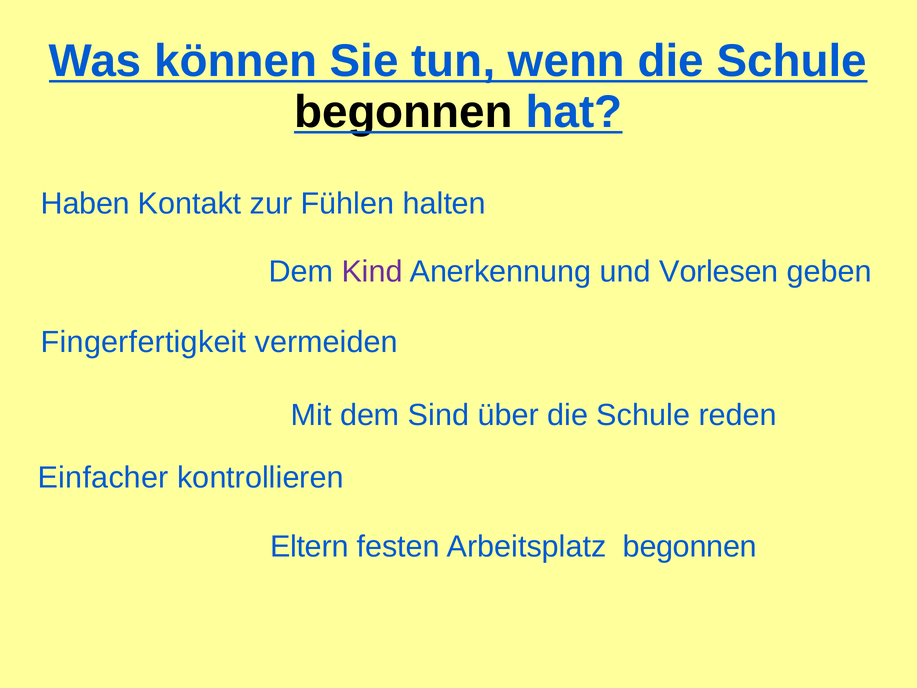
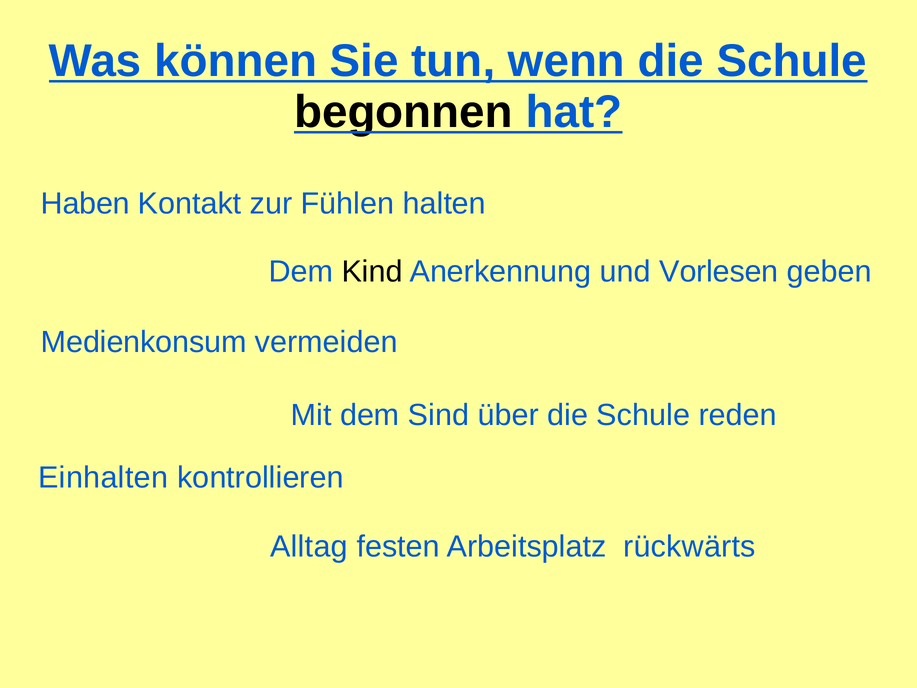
Kind colour: purple -> black
Fingerfertigkeit: Fingerfertigkeit -> Medienkonsum
Einfacher: Einfacher -> Einhalten
Eltern: Eltern -> Alltag
Arbeitsplatz begonnen: begonnen -> rückwärts
